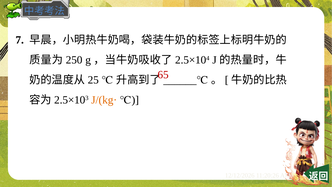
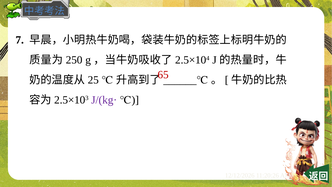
J/(kg· colour: orange -> purple
